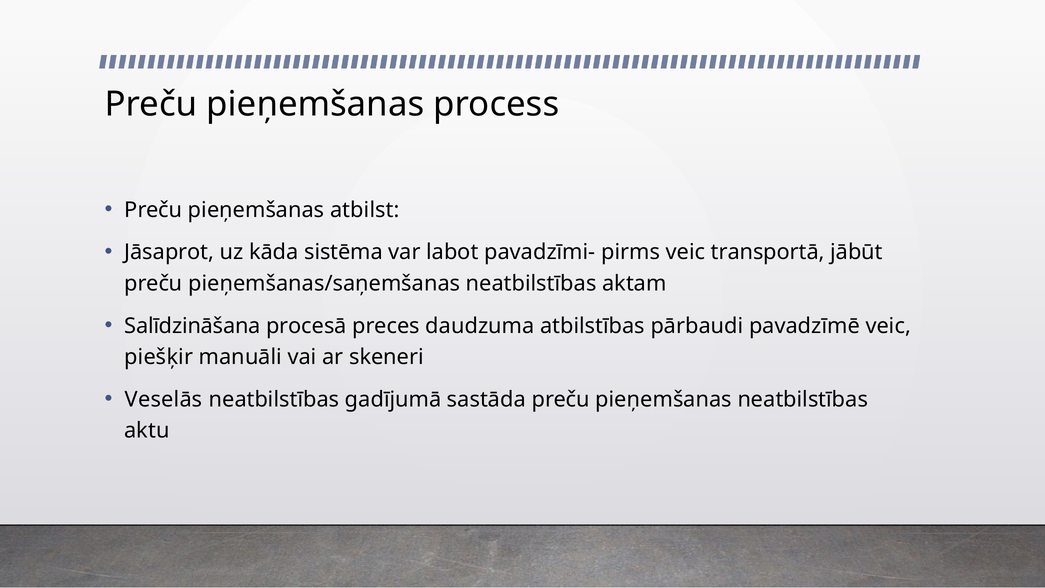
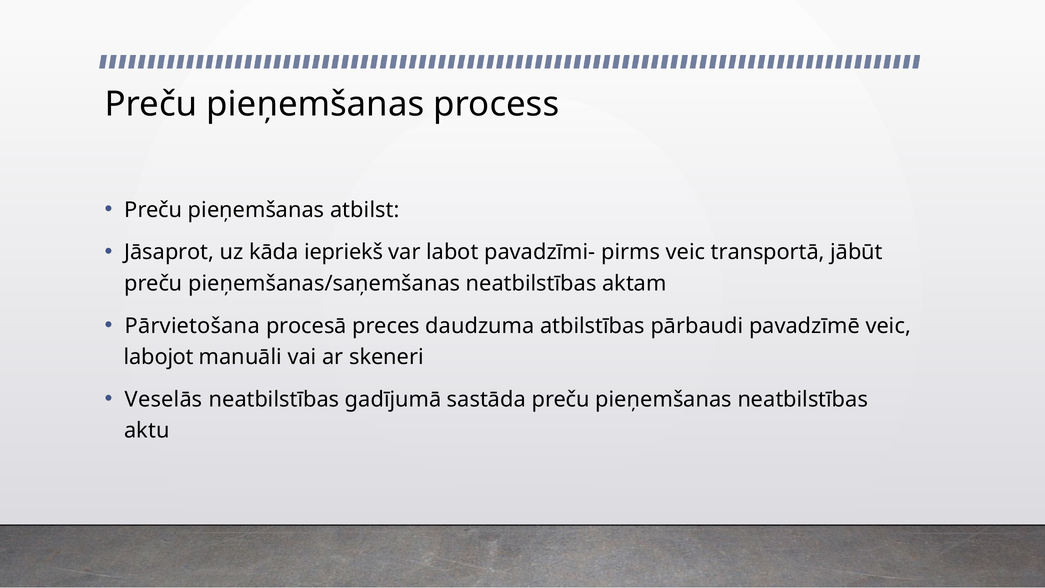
sistēma: sistēma -> iepriekš
Salīdzināšana: Salīdzināšana -> Pārvietošana
piešķir: piešķir -> labojot
